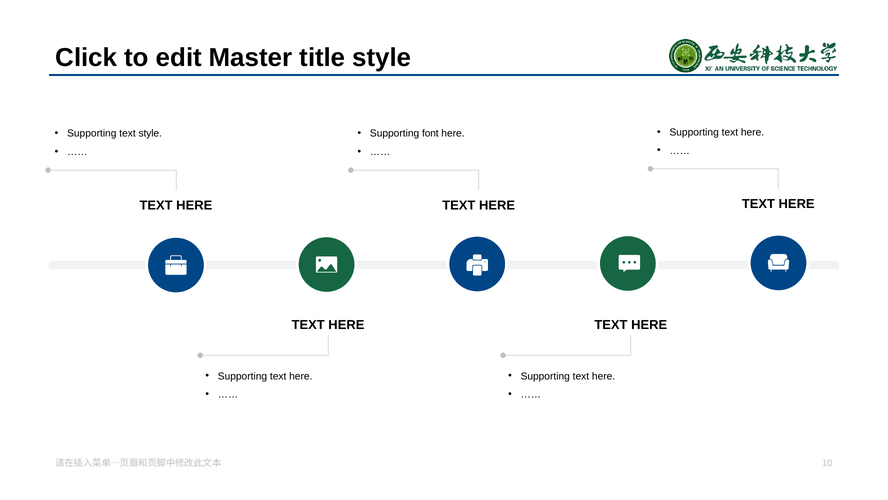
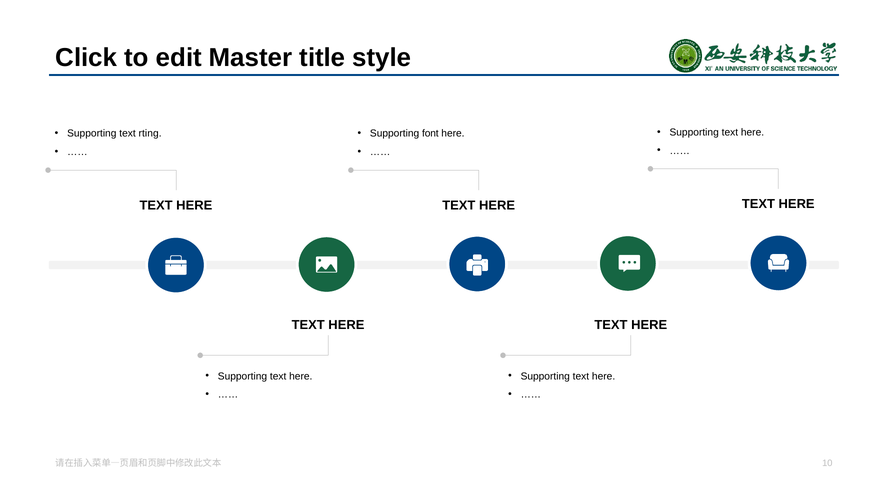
text style: style -> rting
